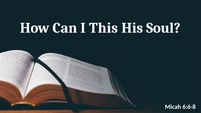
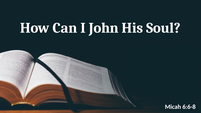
This: This -> John
